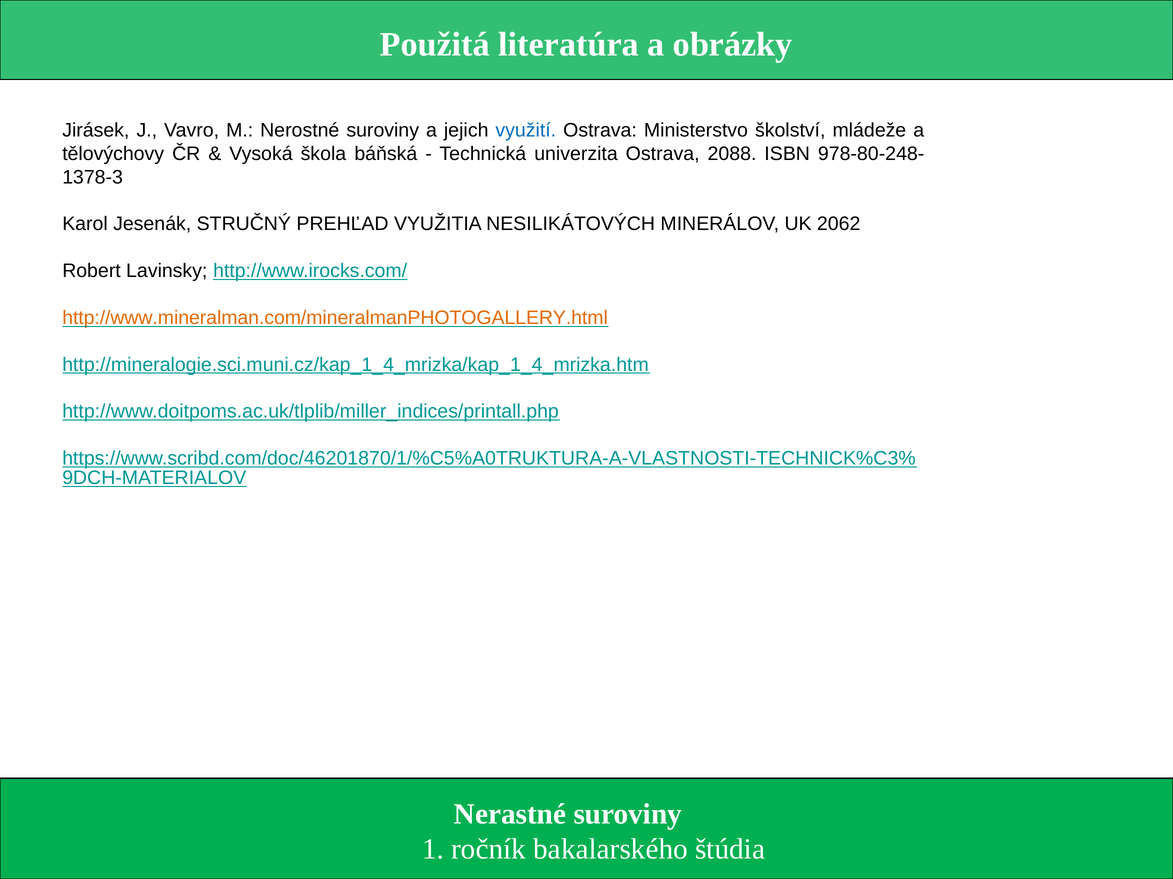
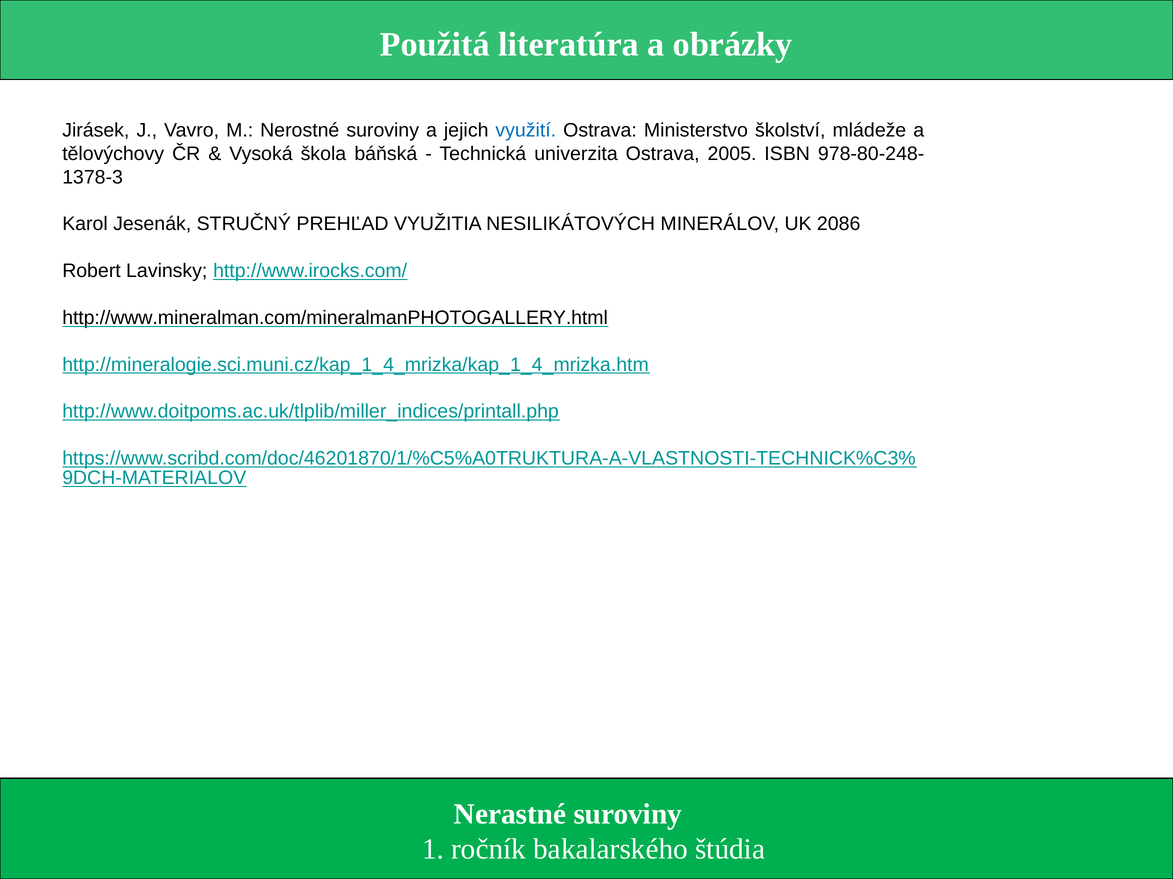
2088: 2088 -> 2005
2062: 2062 -> 2086
http://www.mineralman.com/mineralmanPHOTOGALLERY.html colour: orange -> black
